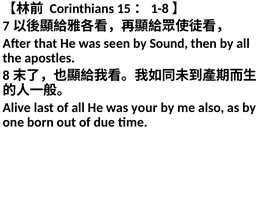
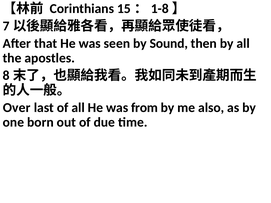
Alive: Alive -> Over
your: your -> from
